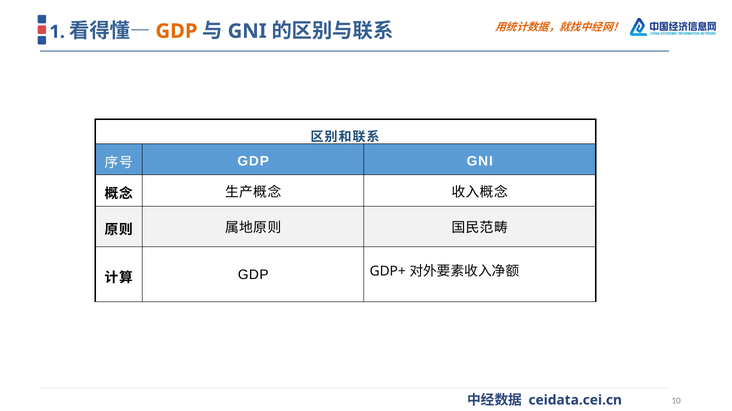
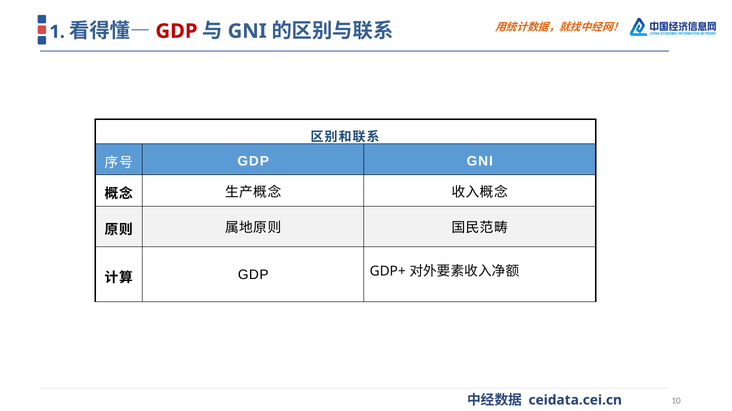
GDP at (176, 31) colour: orange -> red
